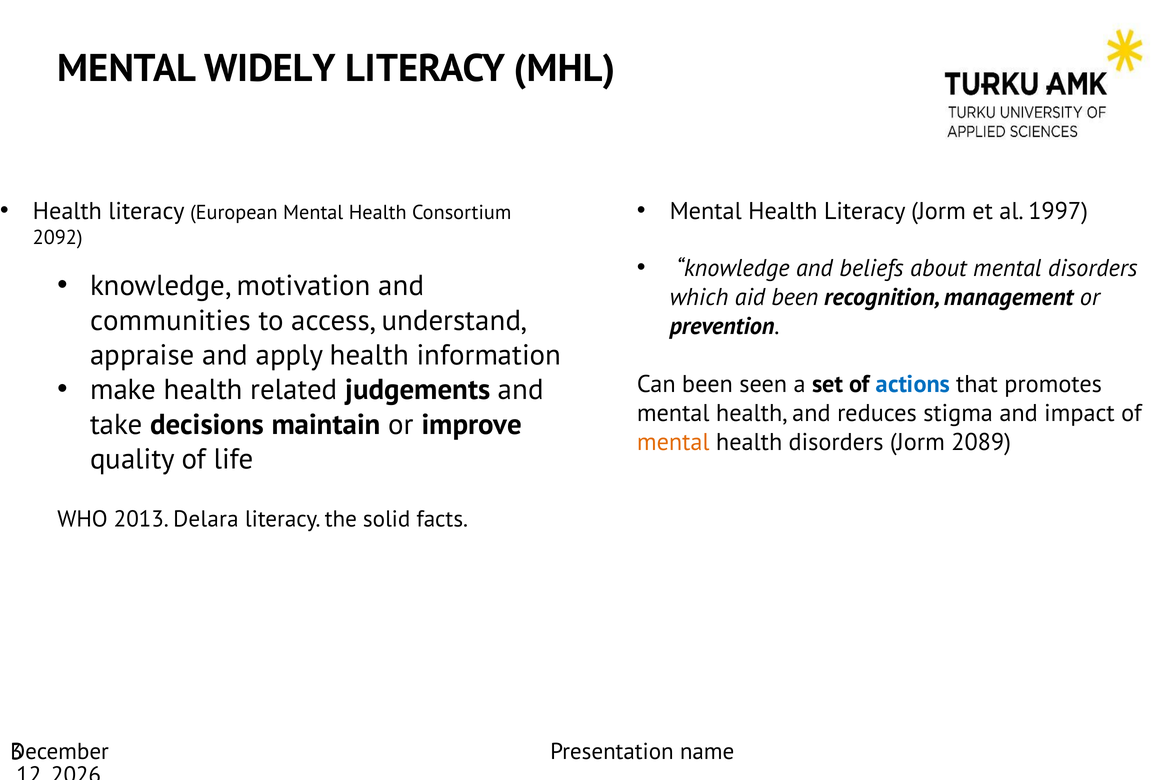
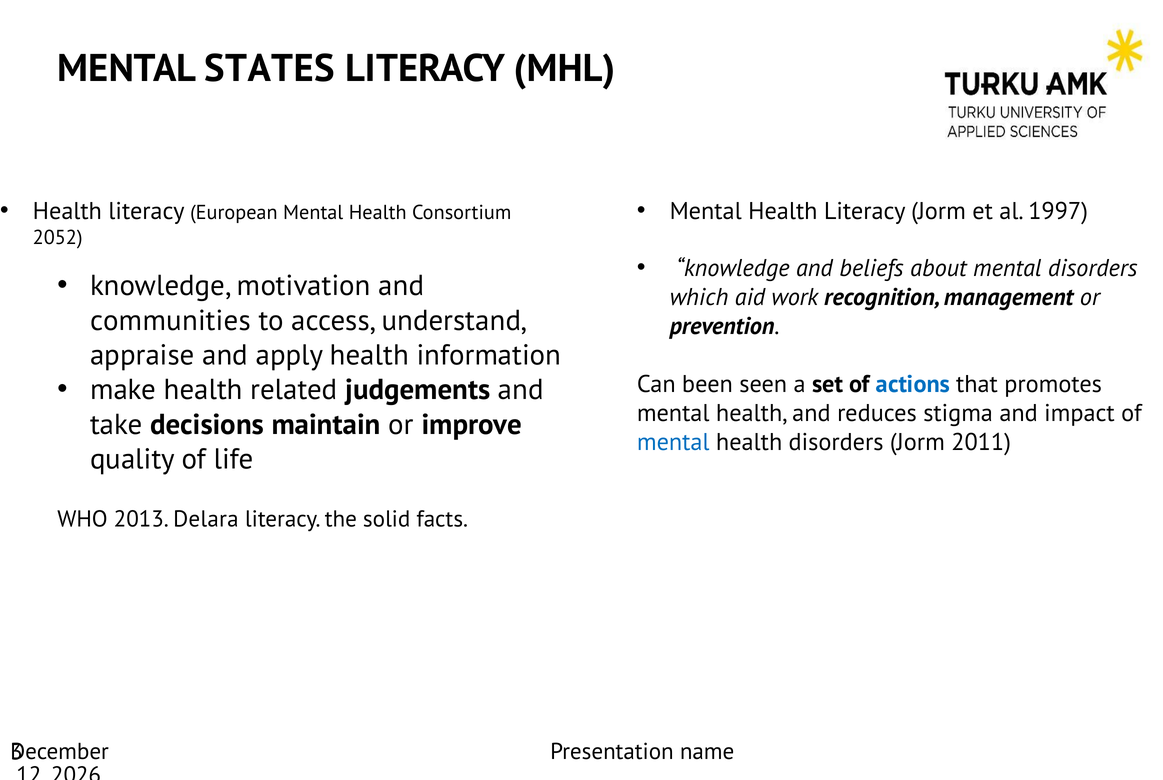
WIDELY: WIDELY -> STATES
2092: 2092 -> 2052
aid been: been -> work
mental at (673, 442) colour: orange -> blue
2089: 2089 -> 2011
